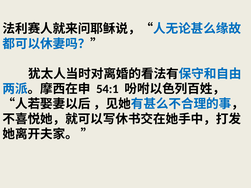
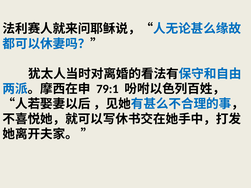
54:1: 54:1 -> 79:1
